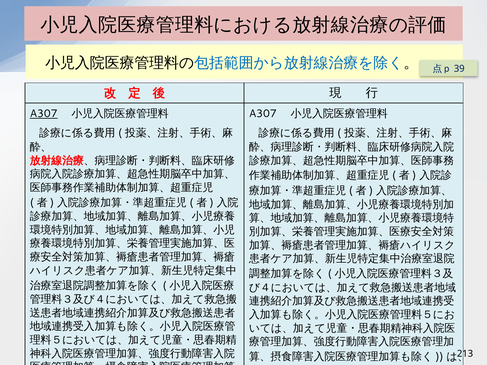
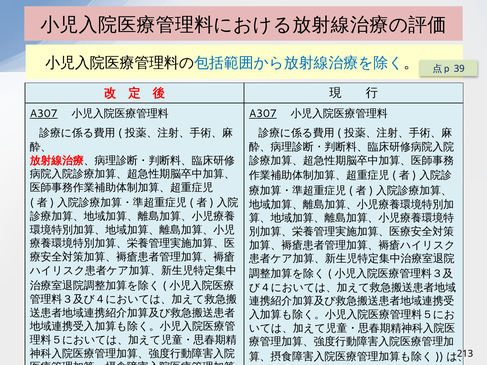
A307 at (263, 114) underline: none -> present
